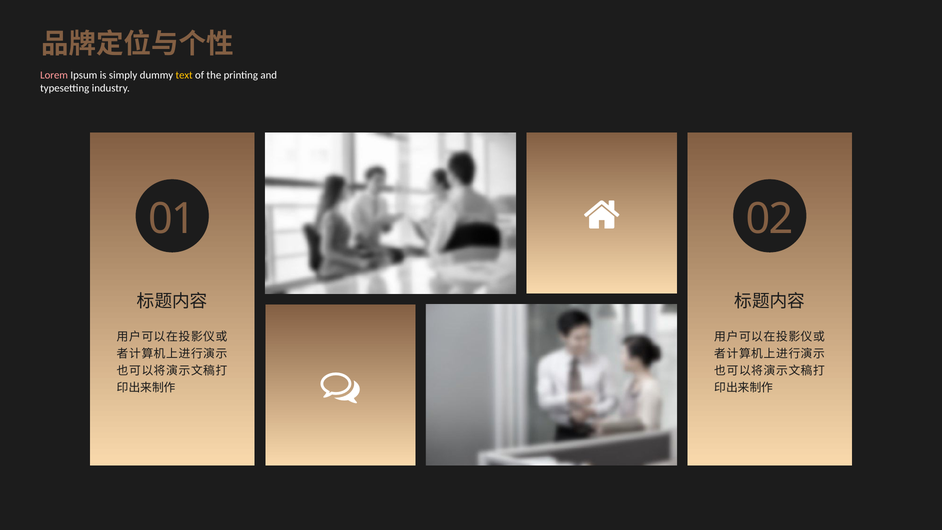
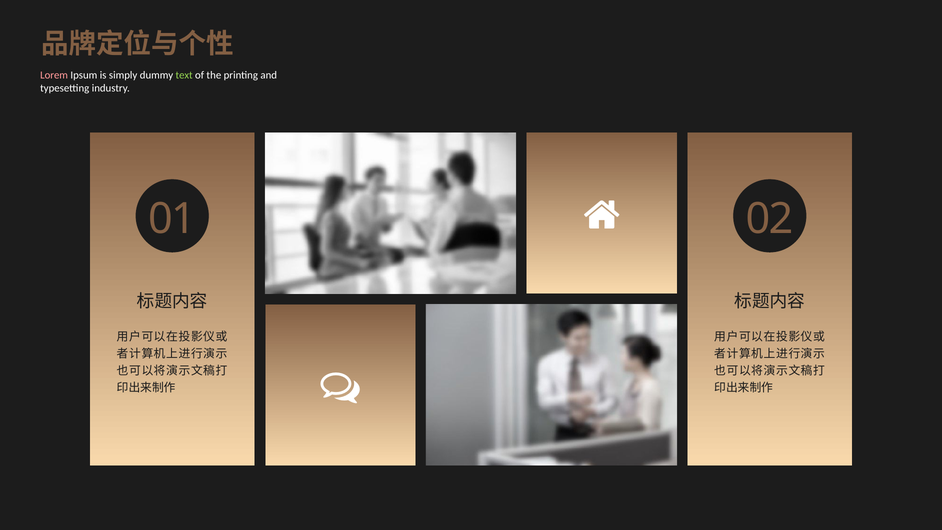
text colour: yellow -> light green
